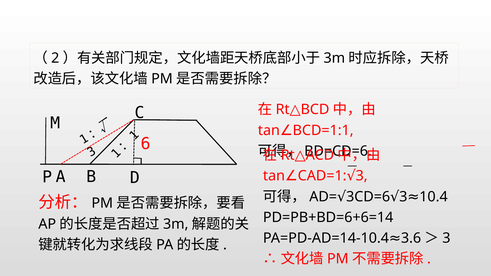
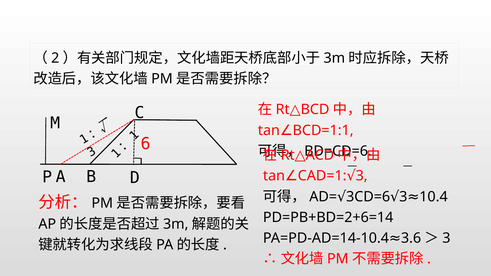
PD=PB+BD=6+6=14: PD=PB+BD=6+6=14 -> PD=PB+BD=2+6=14
